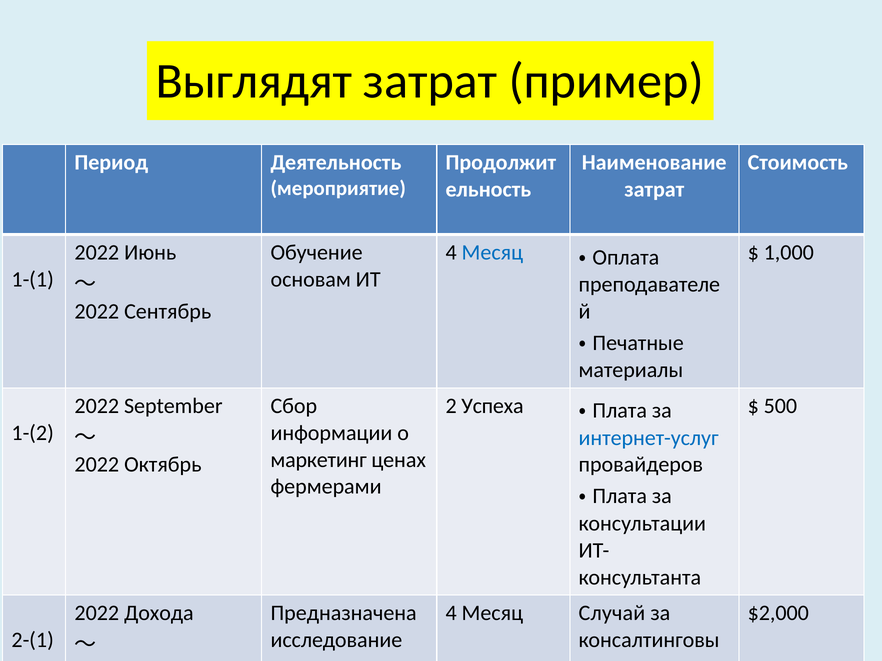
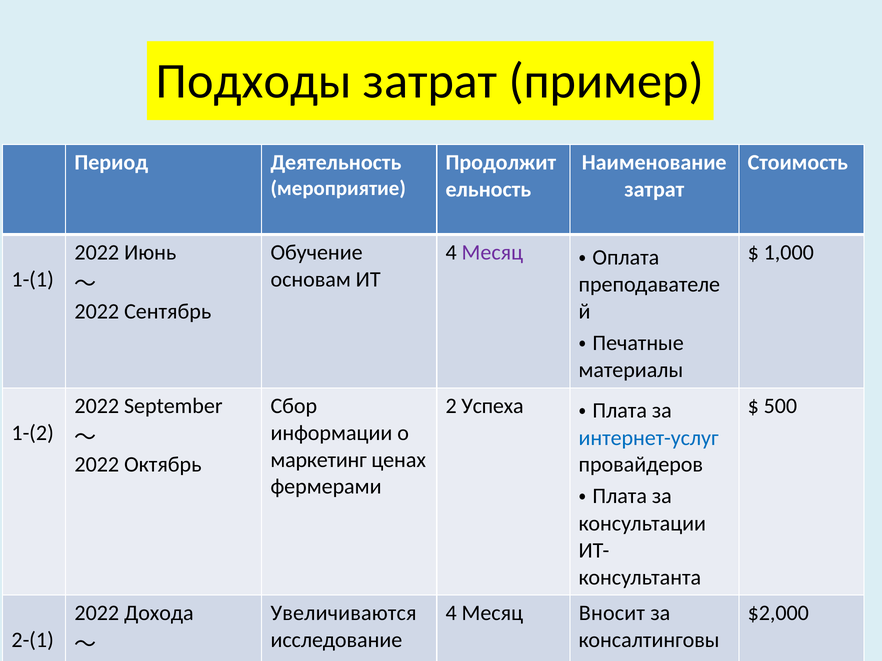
Выглядят: Выглядят -> Подходы
Месяц at (492, 253) colour: blue -> purple
Предназначена: Предназначена -> Увеличиваются
Случай: Случай -> Вносит
